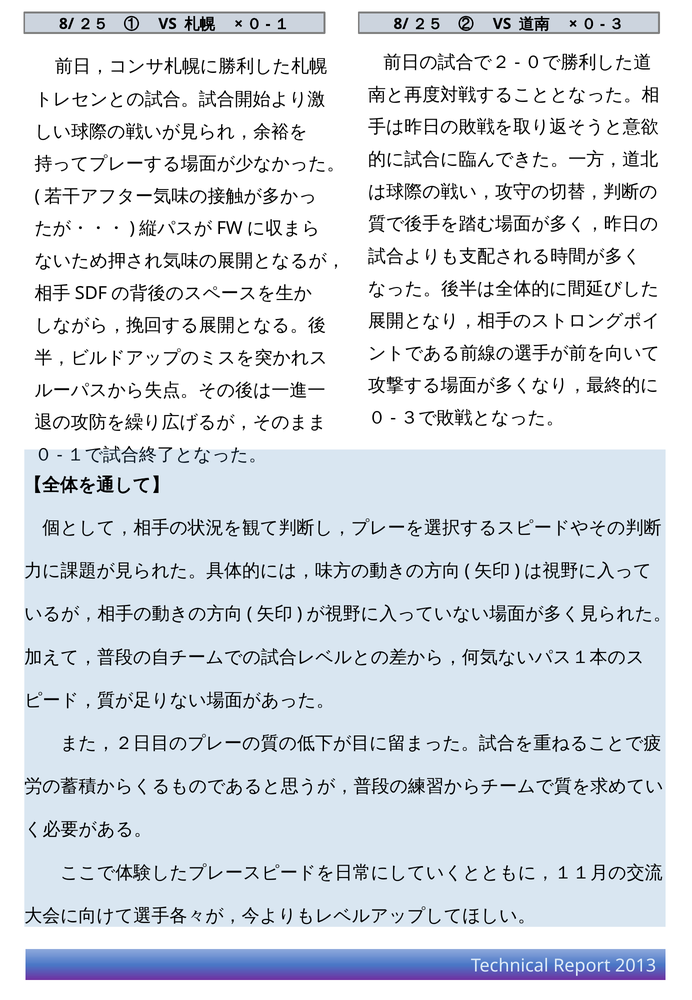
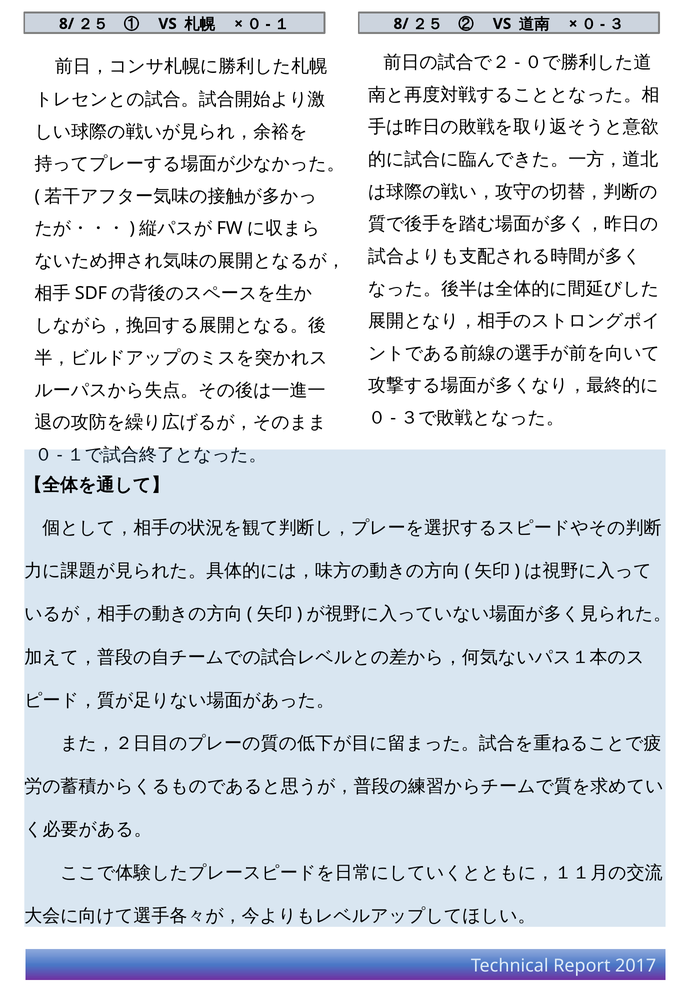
2013: 2013 -> 2017
